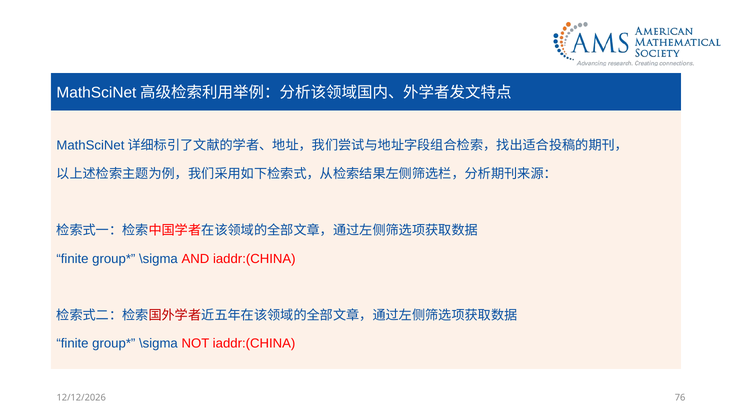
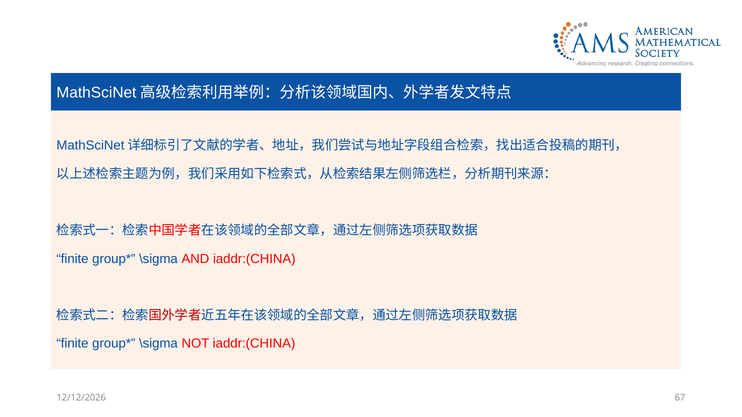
76: 76 -> 67
